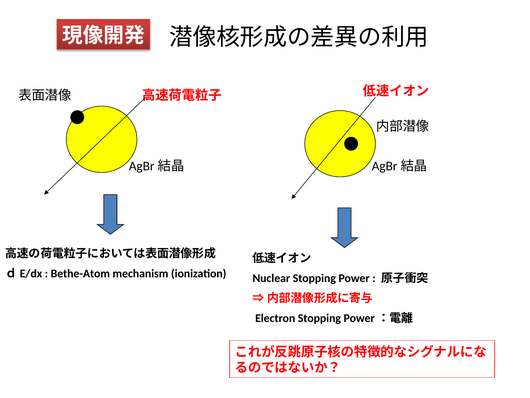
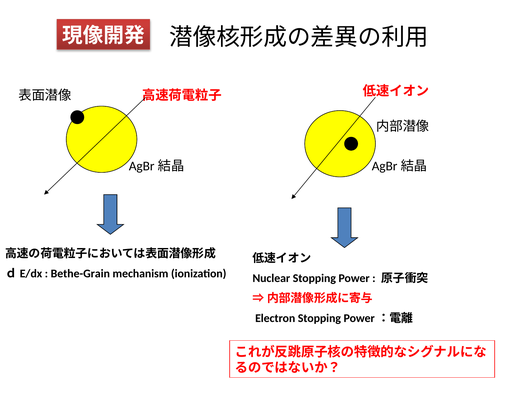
Bethe-Atom: Bethe-Atom -> Bethe-Grain
